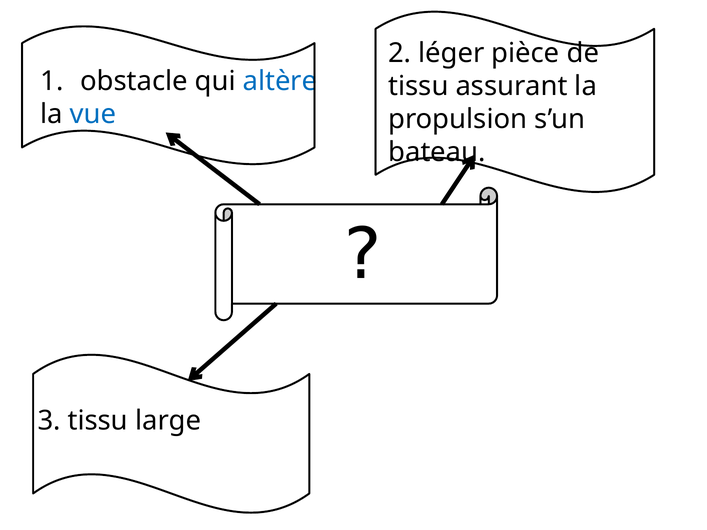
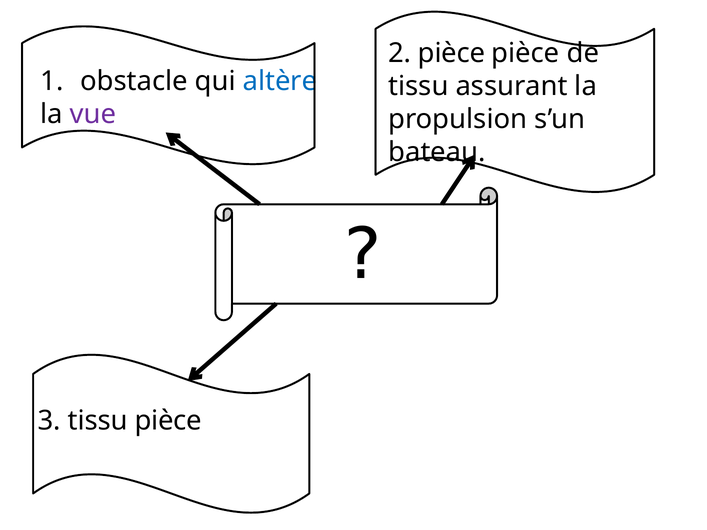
2 léger: léger -> pièce
vue colour: blue -> purple
tissu large: large -> pièce
